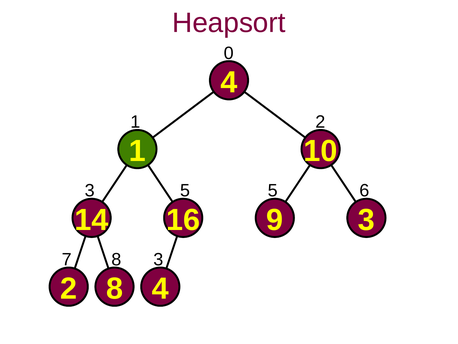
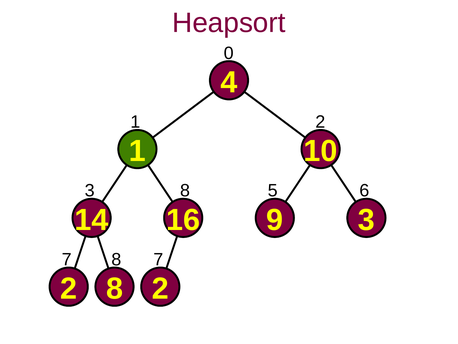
3 5: 5 -> 8
8 3: 3 -> 7
8 4: 4 -> 2
